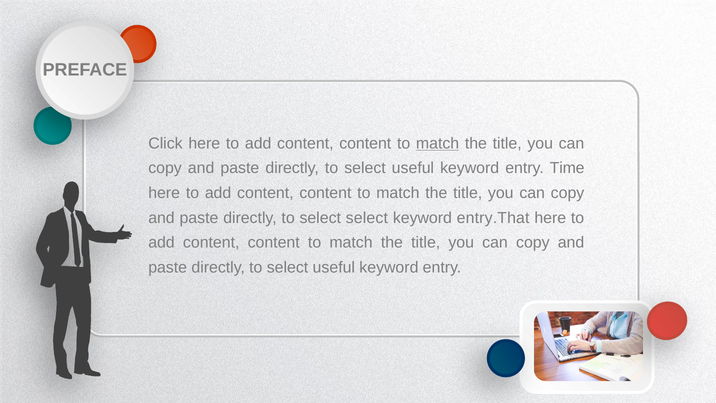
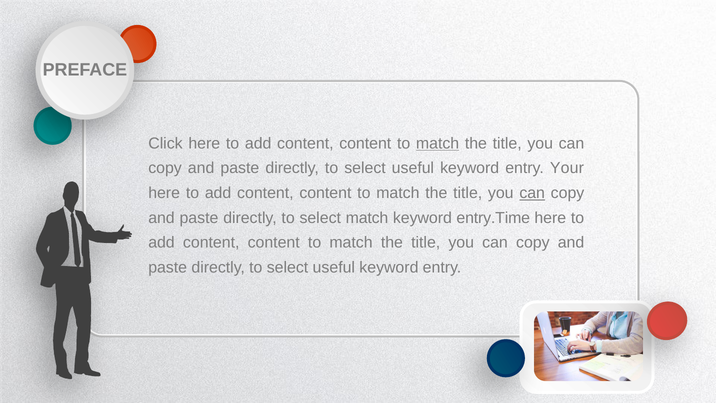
Time: Time -> Your
can at (532, 193) underline: none -> present
select select: select -> match
entry.That: entry.That -> entry.Time
